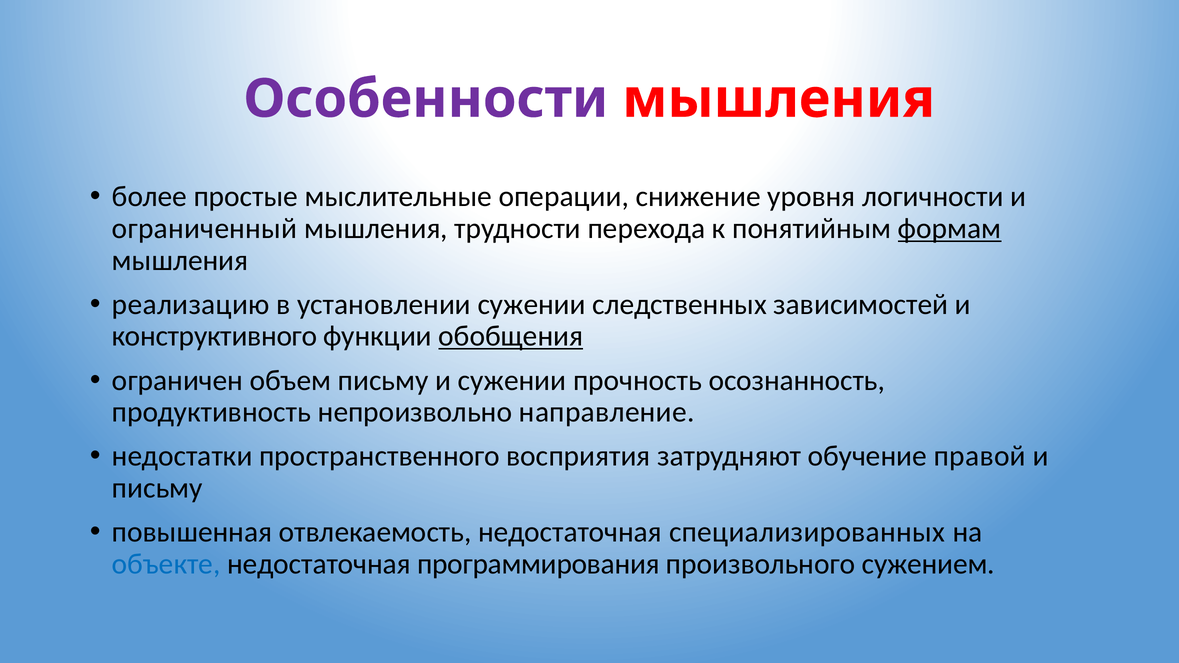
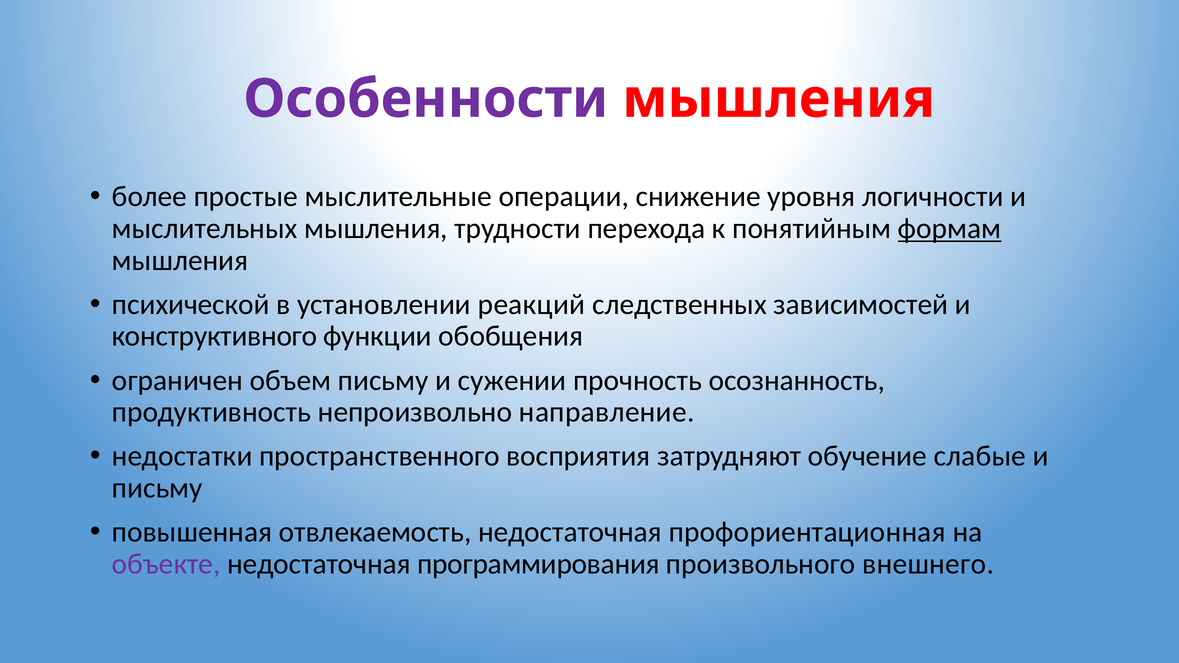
ограниченный: ограниченный -> мыслительных
реализацию: реализацию -> психической
установлении сужении: сужении -> реакций
обобщения underline: present -> none
правой: правой -> слабые
специализированных: специализированных -> профориентационная
объекте colour: blue -> purple
сужением: сужением -> внешнего
